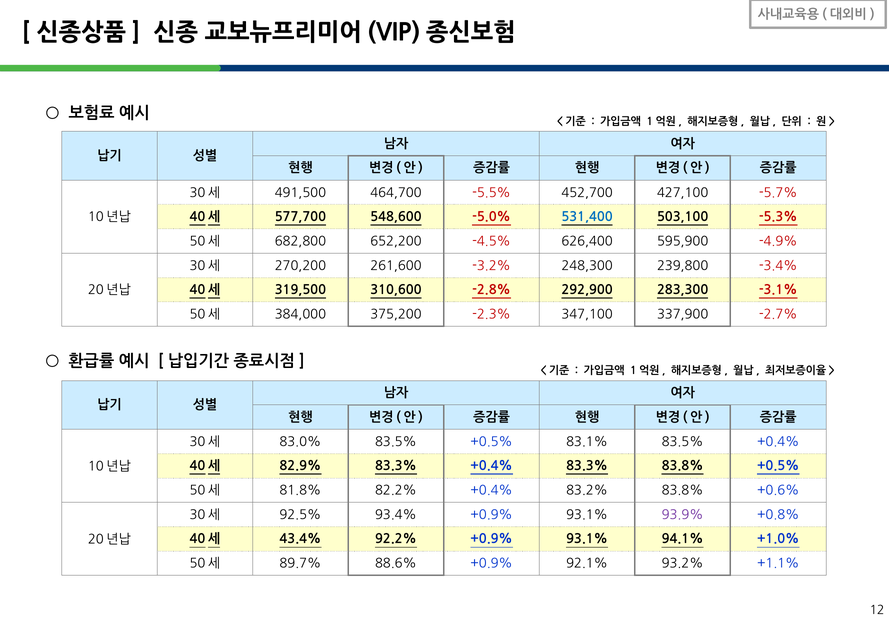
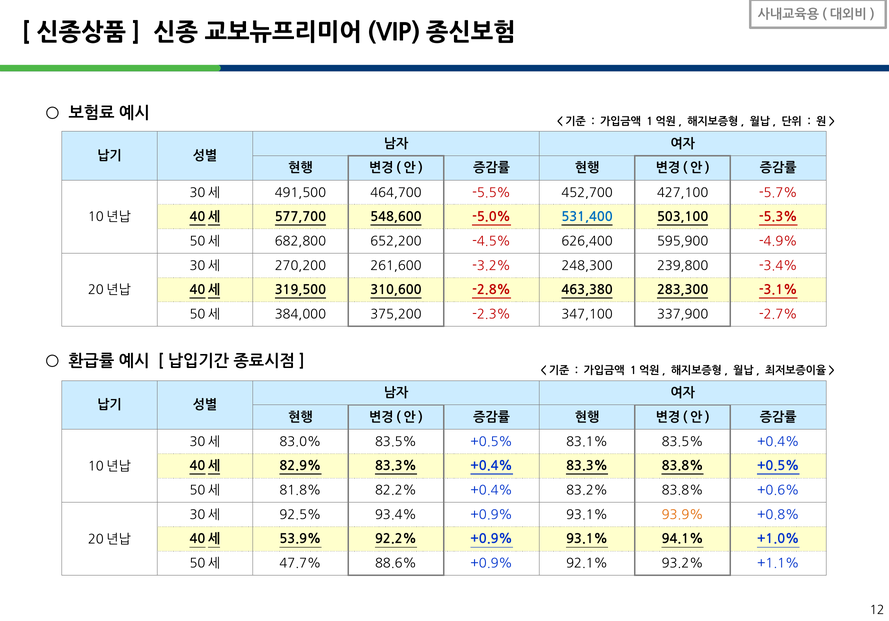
292,900: 292,900 -> 463,380
93.9% colour: purple -> orange
43.4%: 43.4% -> 53.9%
89.7%: 89.7% -> 47.7%
